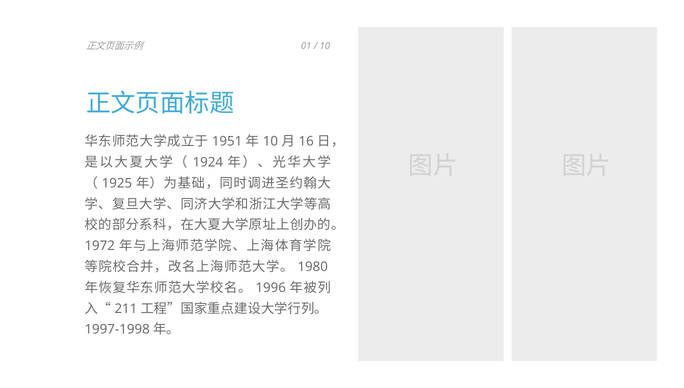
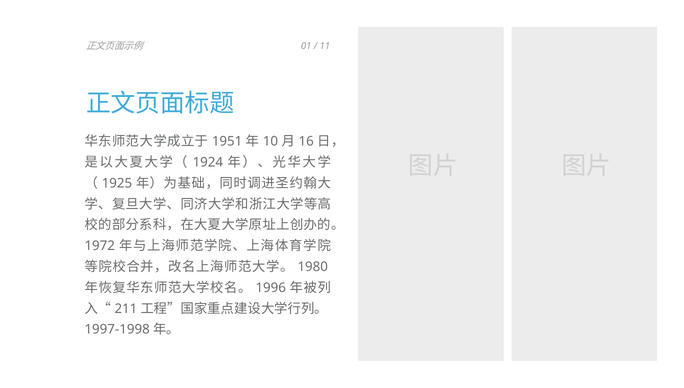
10 at (325, 46): 10 -> 11
